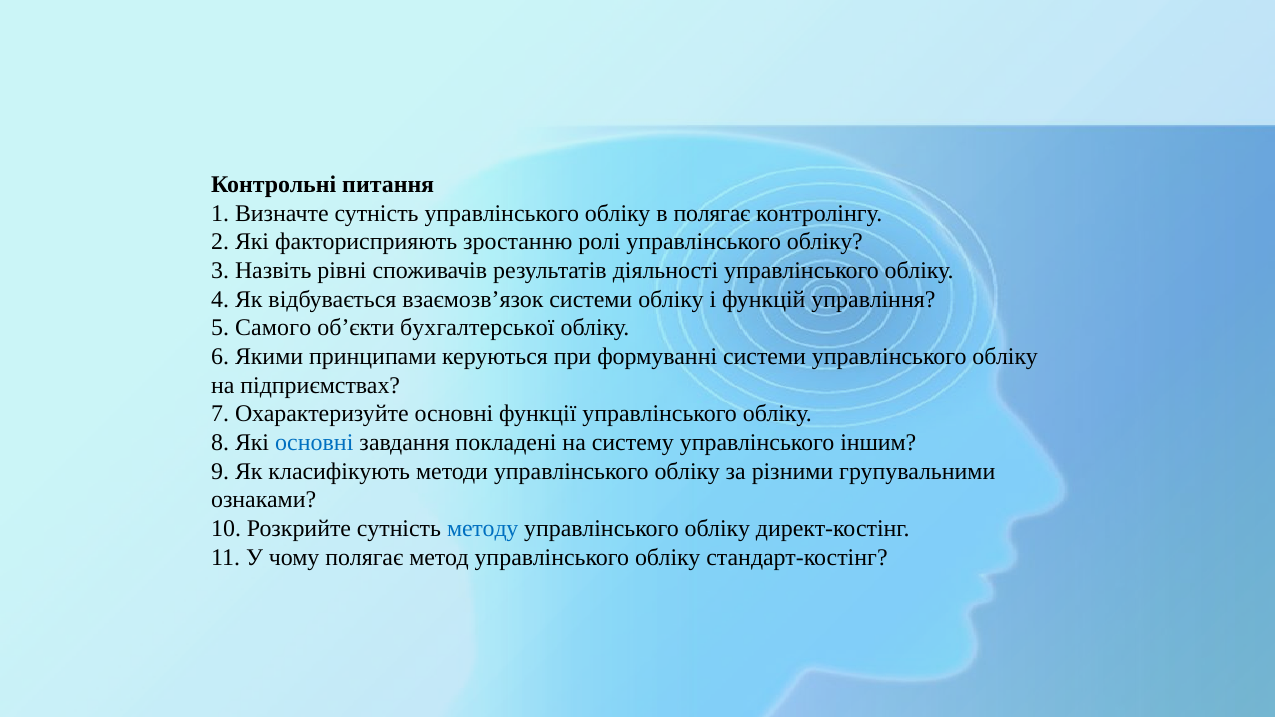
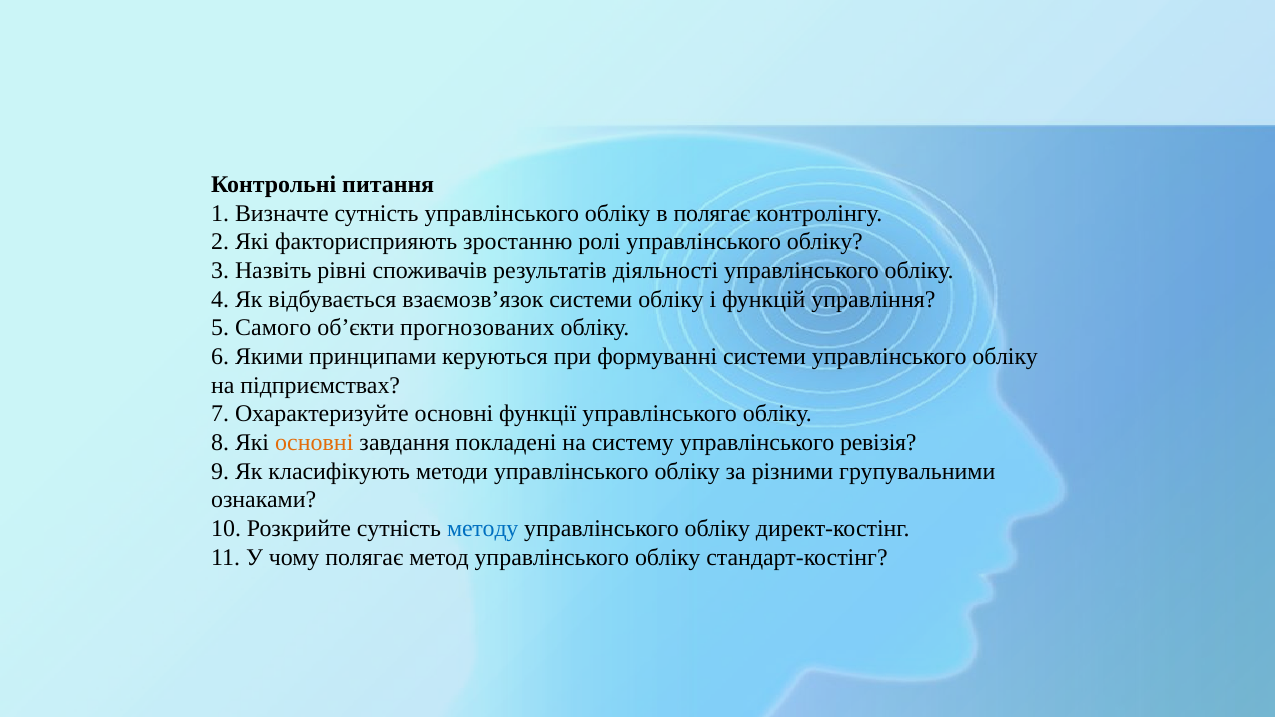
бухгалтерської: бухгалтерської -> прогнозованих
основні at (314, 443) colour: blue -> orange
іншим: іншим -> ревізія
